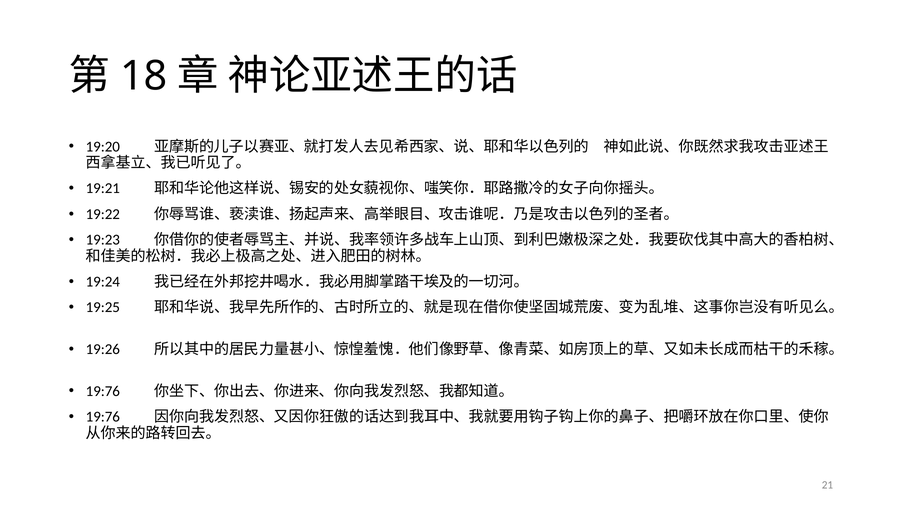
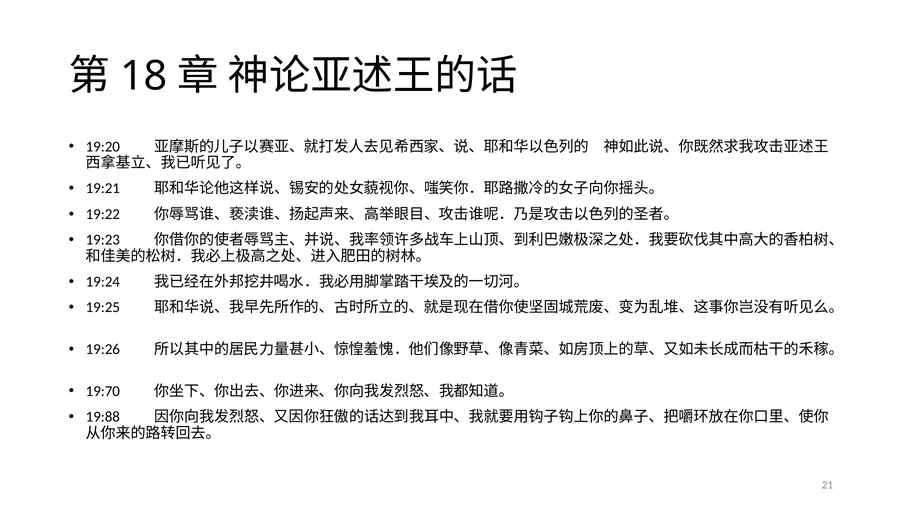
19:76 at (103, 391): 19:76 -> 19:70
19:76 at (103, 416): 19:76 -> 19:88
